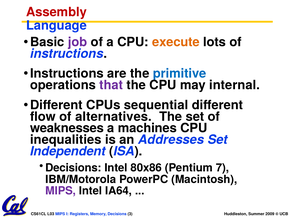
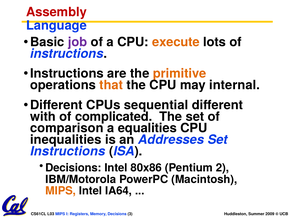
primitive colour: blue -> orange
that colour: purple -> orange
flow: flow -> with
alternatives: alternatives -> complicated
weaknesses: weaknesses -> comparison
machines: machines -> equalities
Independent at (68, 151): Independent -> Instructions
7: 7 -> 2
MIPS at (61, 191) colour: purple -> orange
